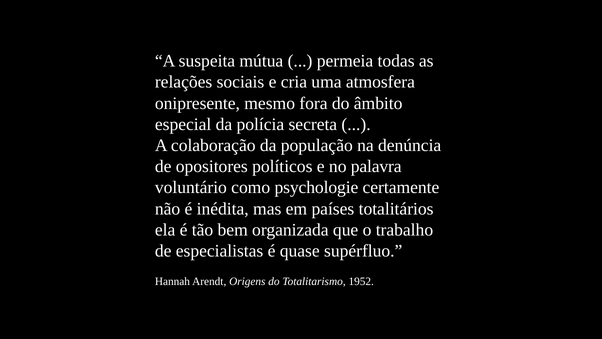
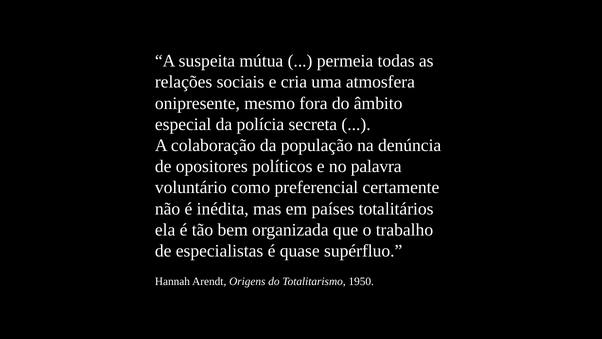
psychologie: psychologie -> preferencial
1952: 1952 -> 1950
